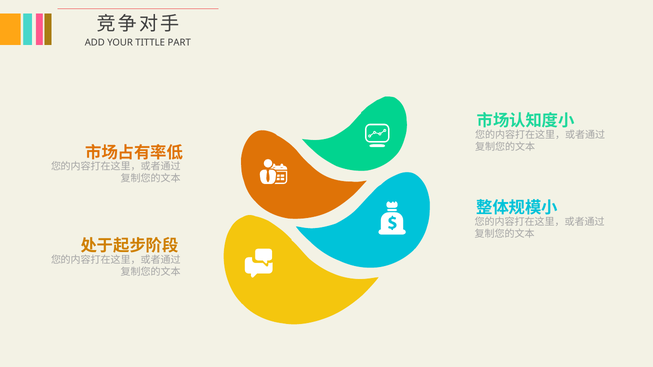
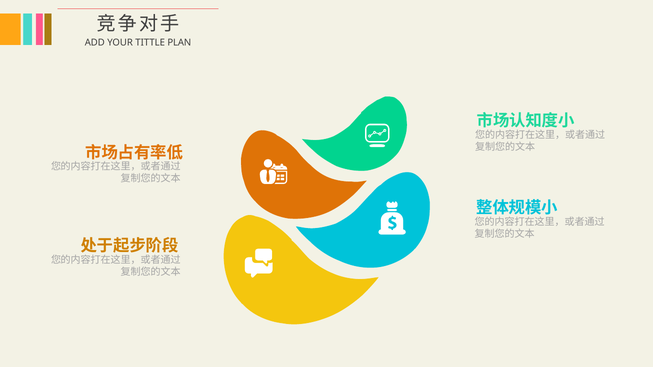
PART: PART -> PLAN
